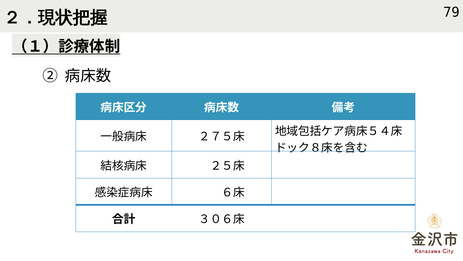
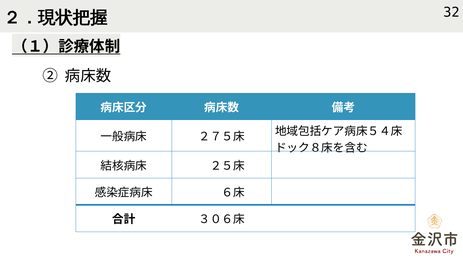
79: 79 -> 32
